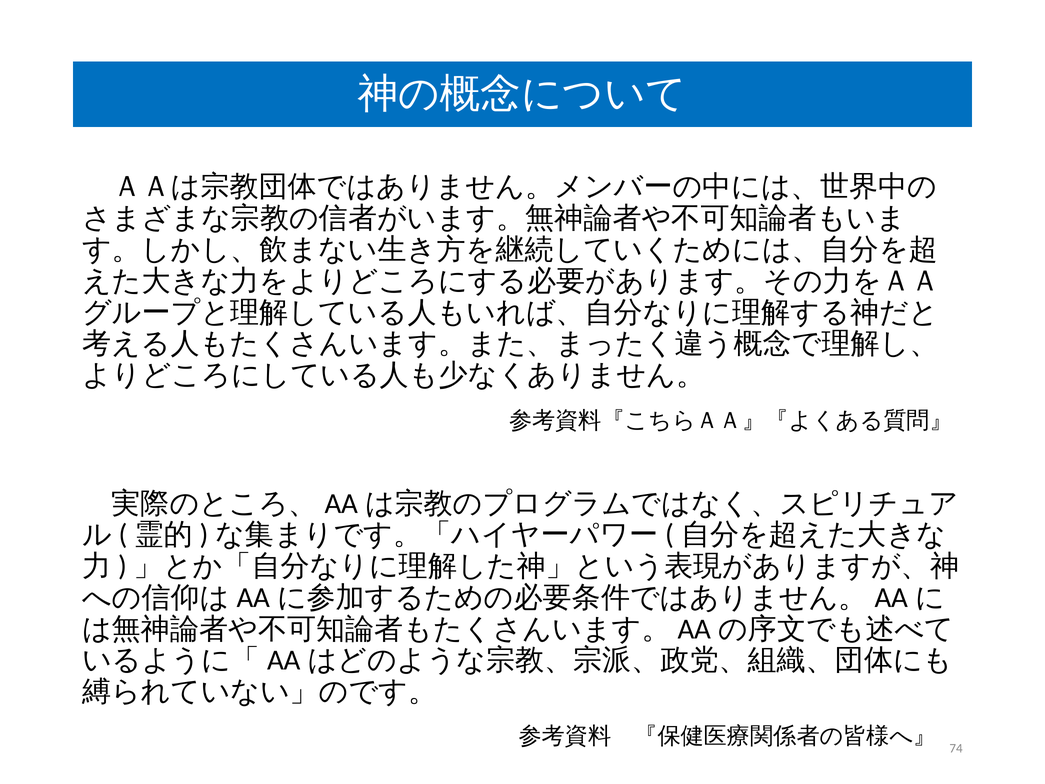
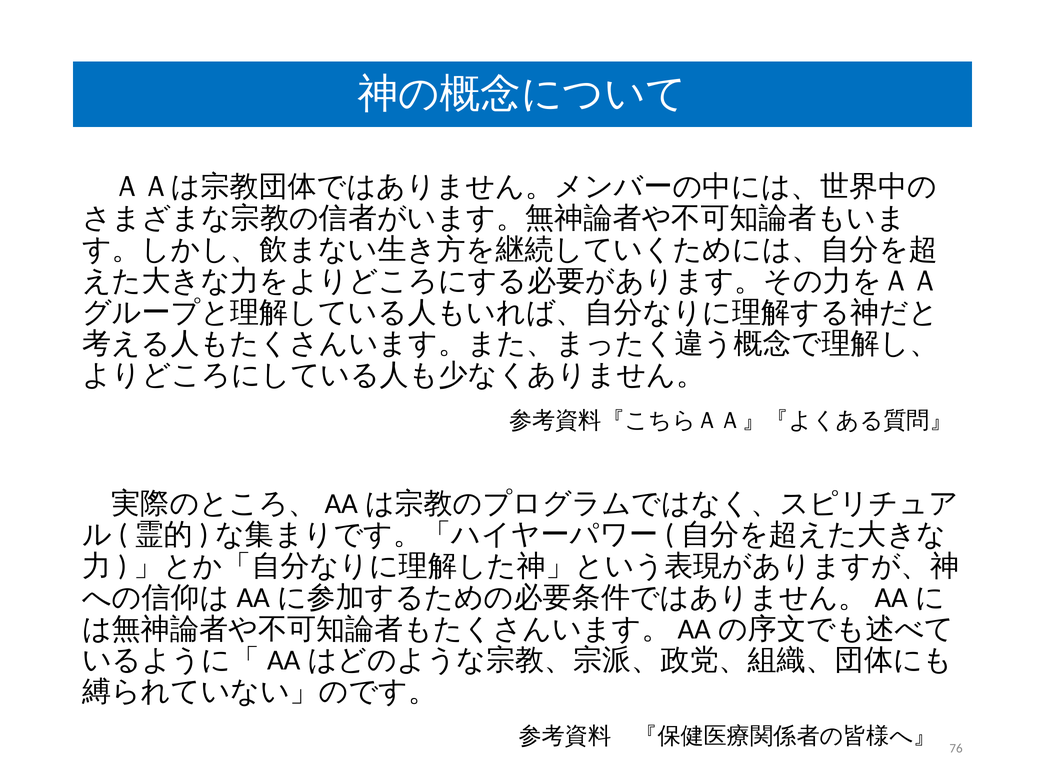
74: 74 -> 76
